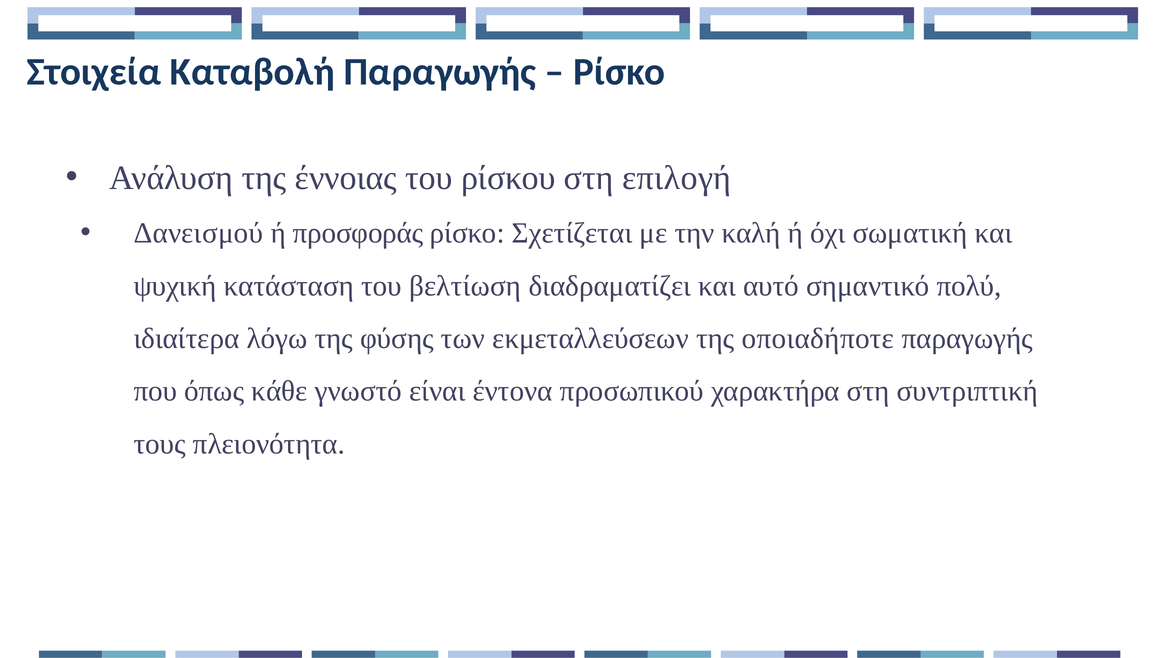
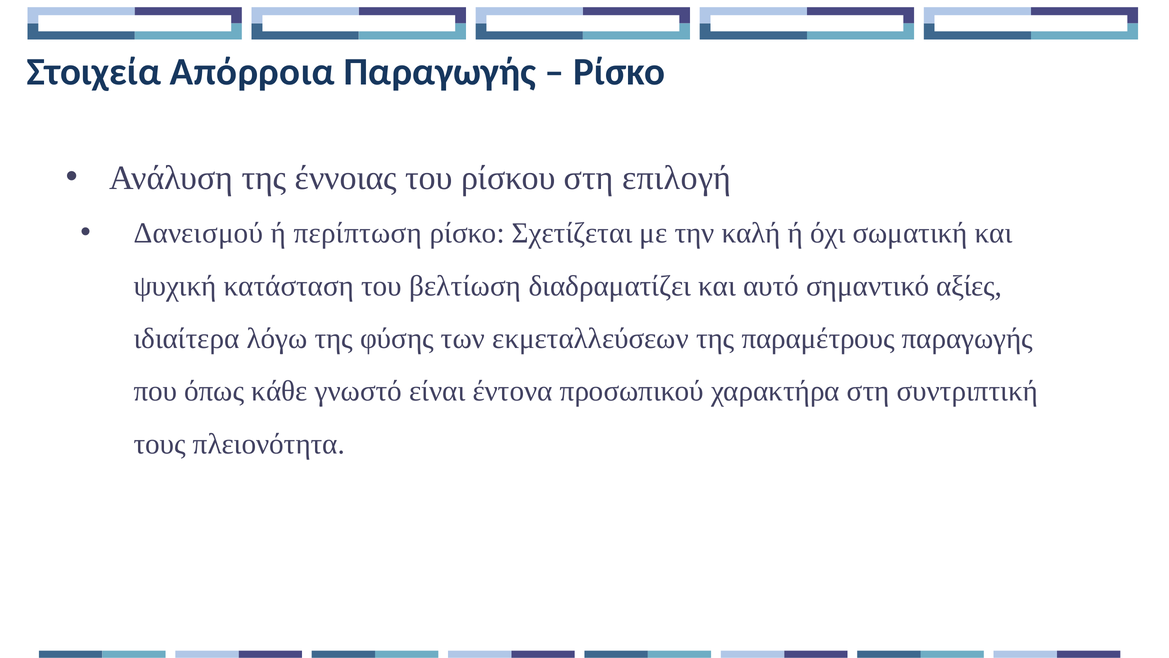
Καταβολή: Καταβολή -> Απόρροια
προσφοράς: προσφοράς -> περίπτωση
πολύ: πολύ -> αξίες
οποιαδήποτε: οποιαδήποτε -> παραμέτρους
